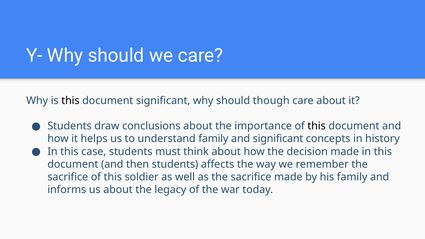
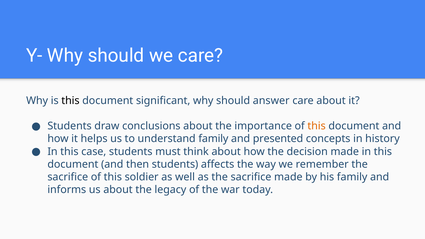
though: though -> answer
this at (317, 126) colour: black -> orange
and significant: significant -> presented
